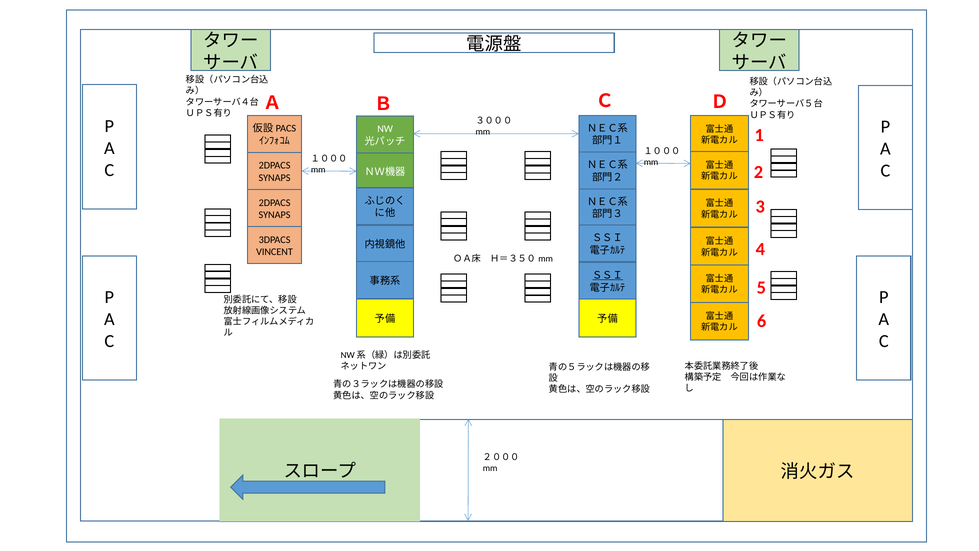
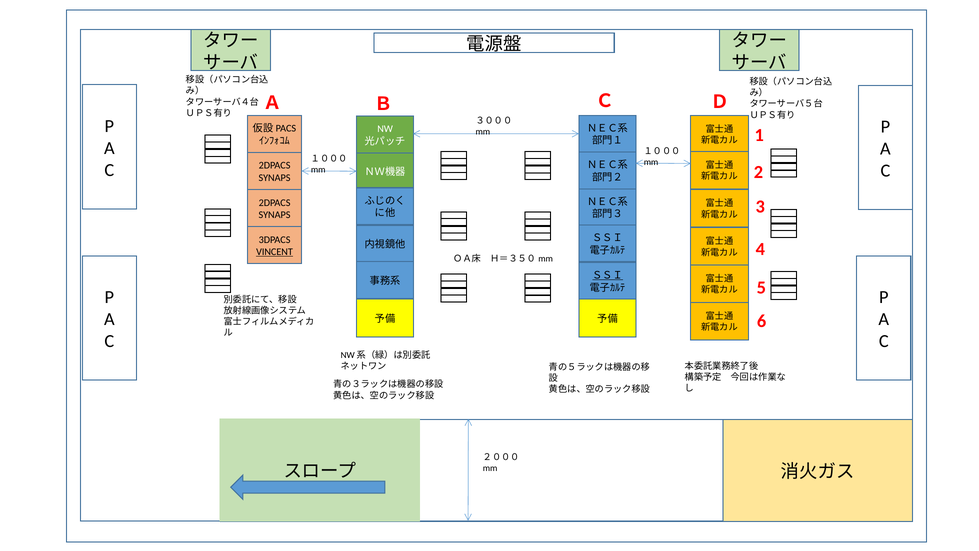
VINCENT underline: none -> present
